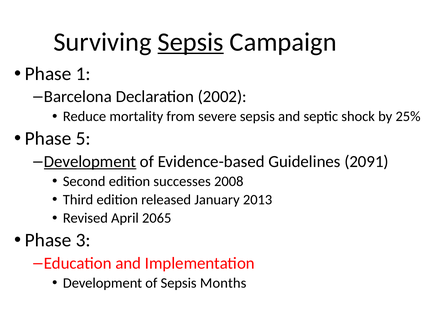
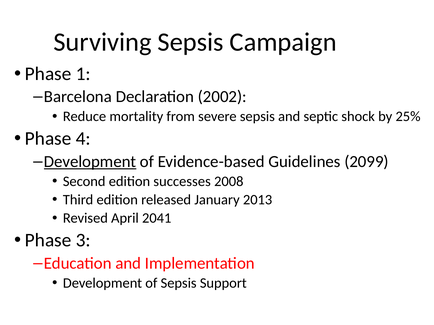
Sepsis at (191, 42) underline: present -> none
5: 5 -> 4
2091: 2091 -> 2099
2065: 2065 -> 2041
Months: Months -> Support
